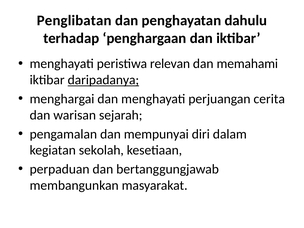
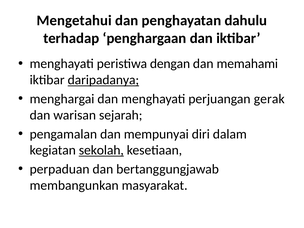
Penglibatan: Penglibatan -> Mengetahui
relevan: relevan -> dengan
cerita: cerita -> gerak
sekolah underline: none -> present
